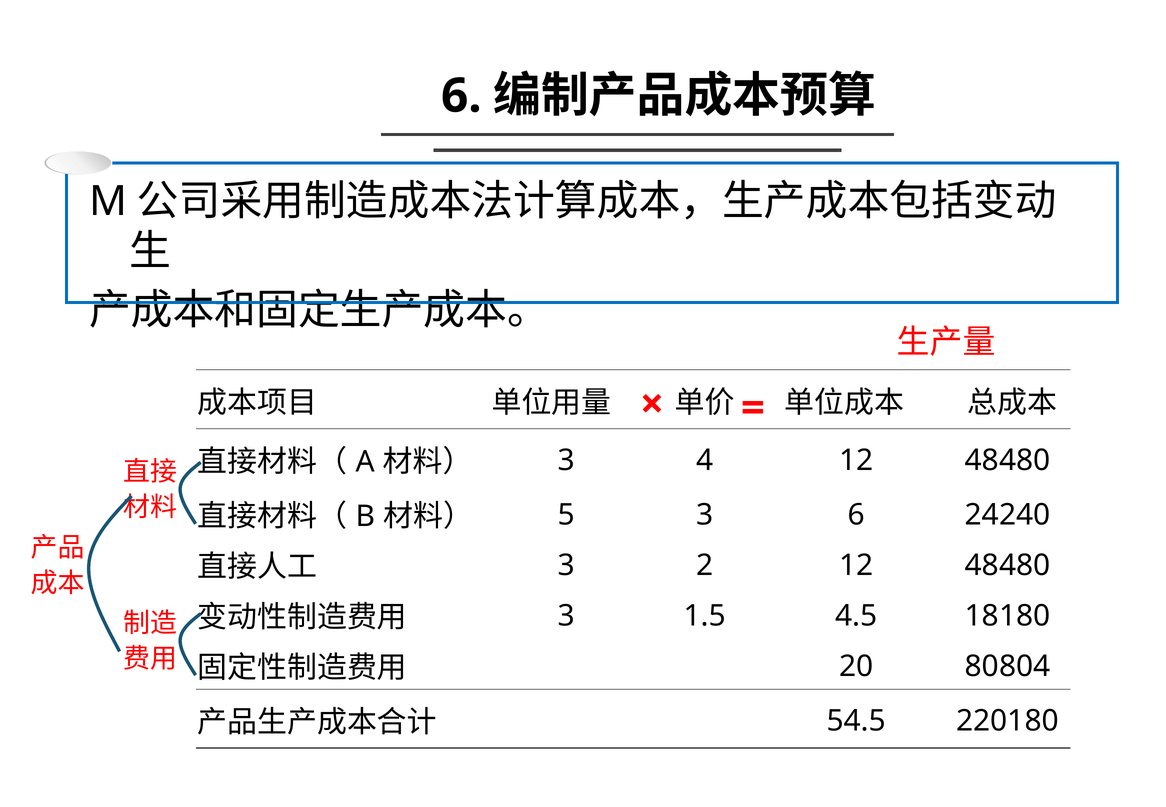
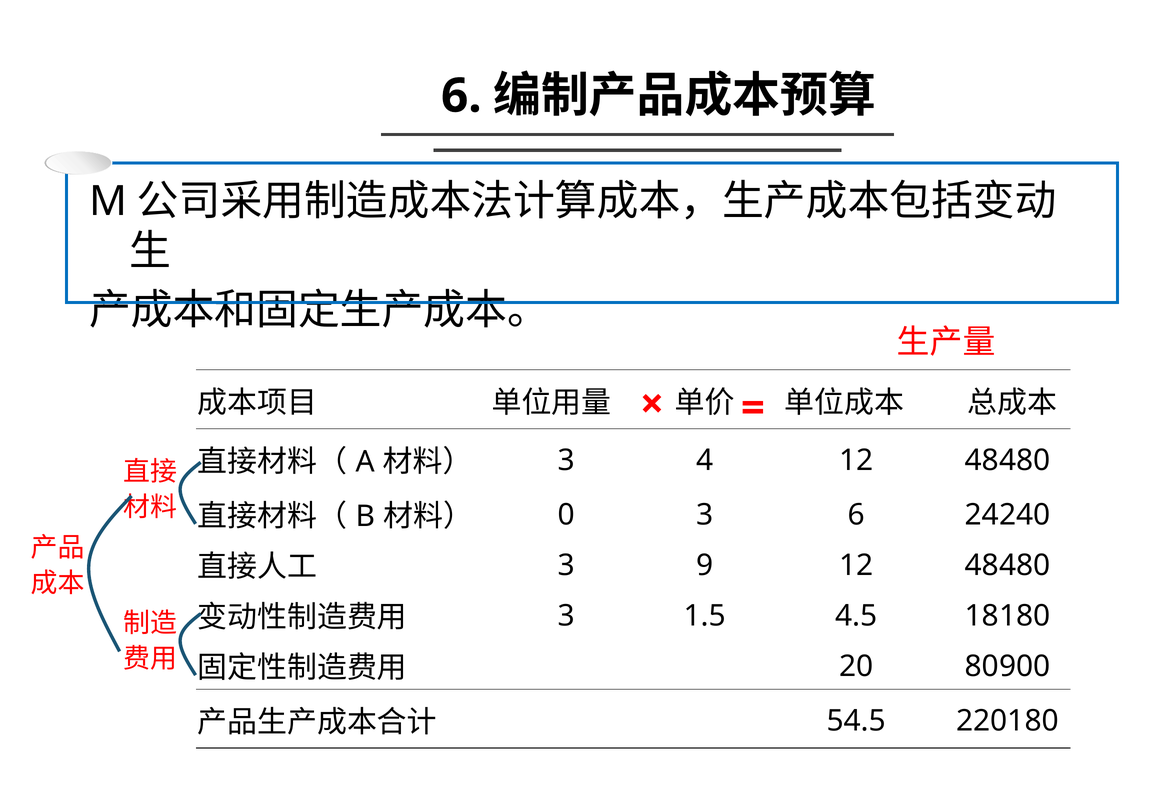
5: 5 -> 0
2: 2 -> 9
80804: 80804 -> 80900
